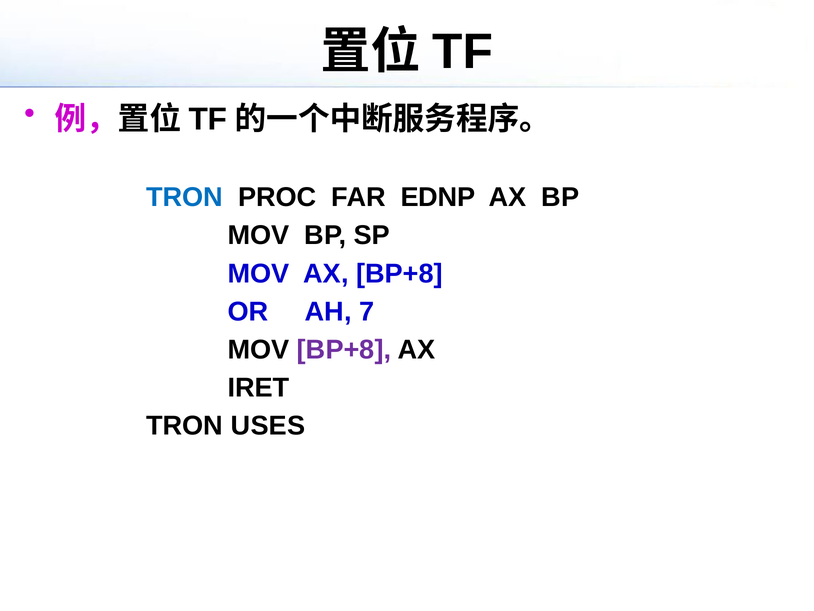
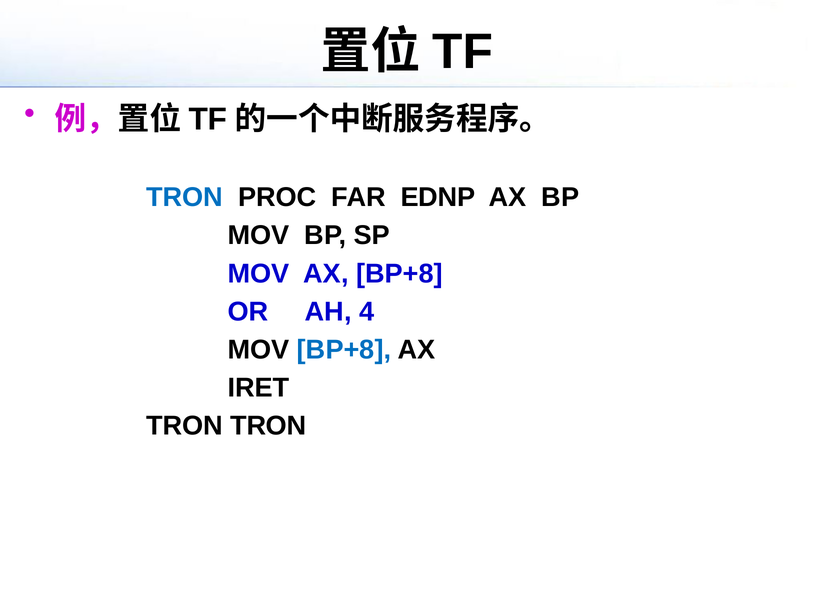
7: 7 -> 4
BP+8 at (344, 349) colour: purple -> blue
TRON USES: USES -> TRON
